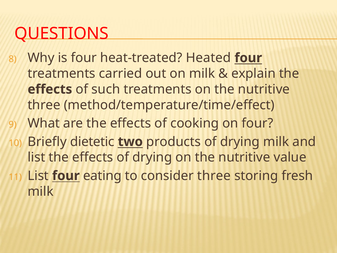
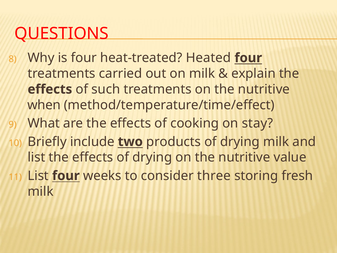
three at (44, 105): three -> when
on four: four -> stay
dietetic: dietetic -> include
eating: eating -> weeks
